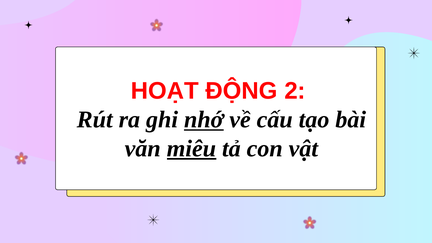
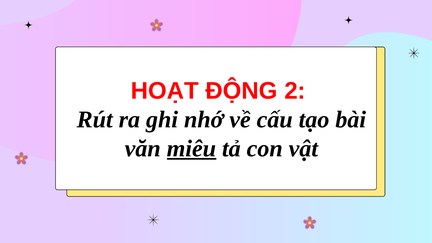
nhớ underline: present -> none
